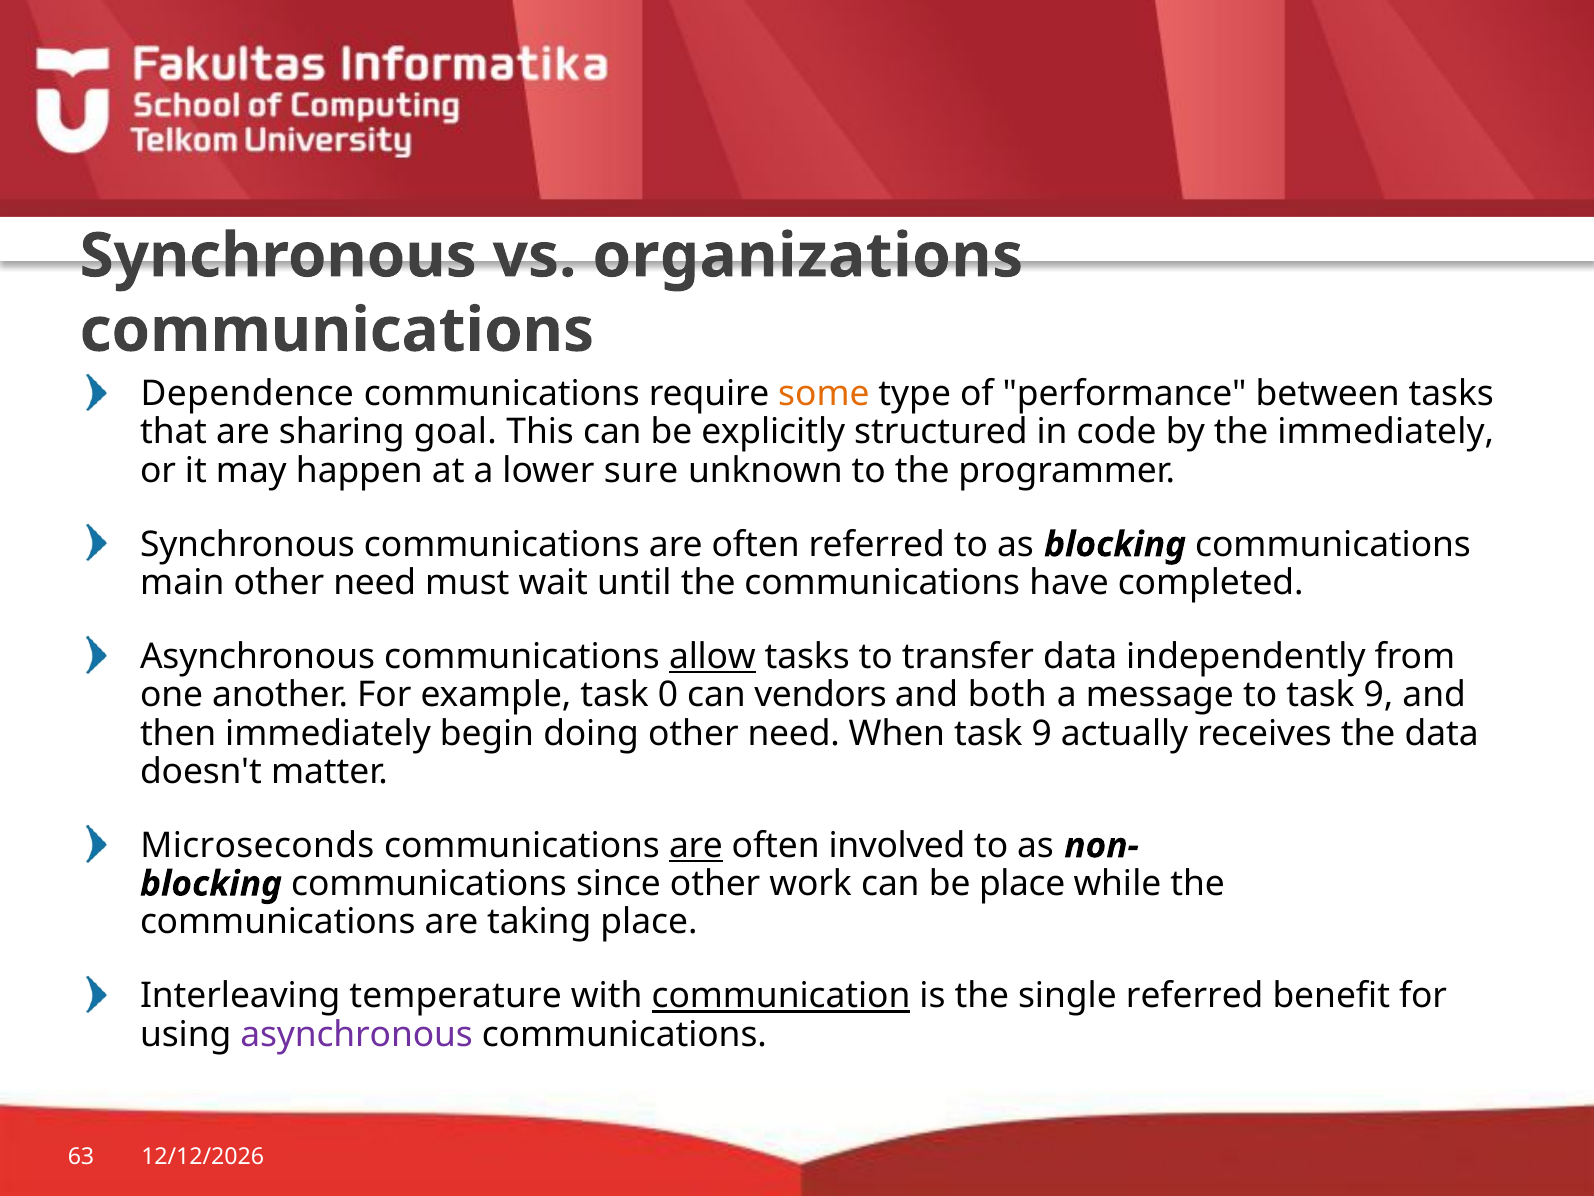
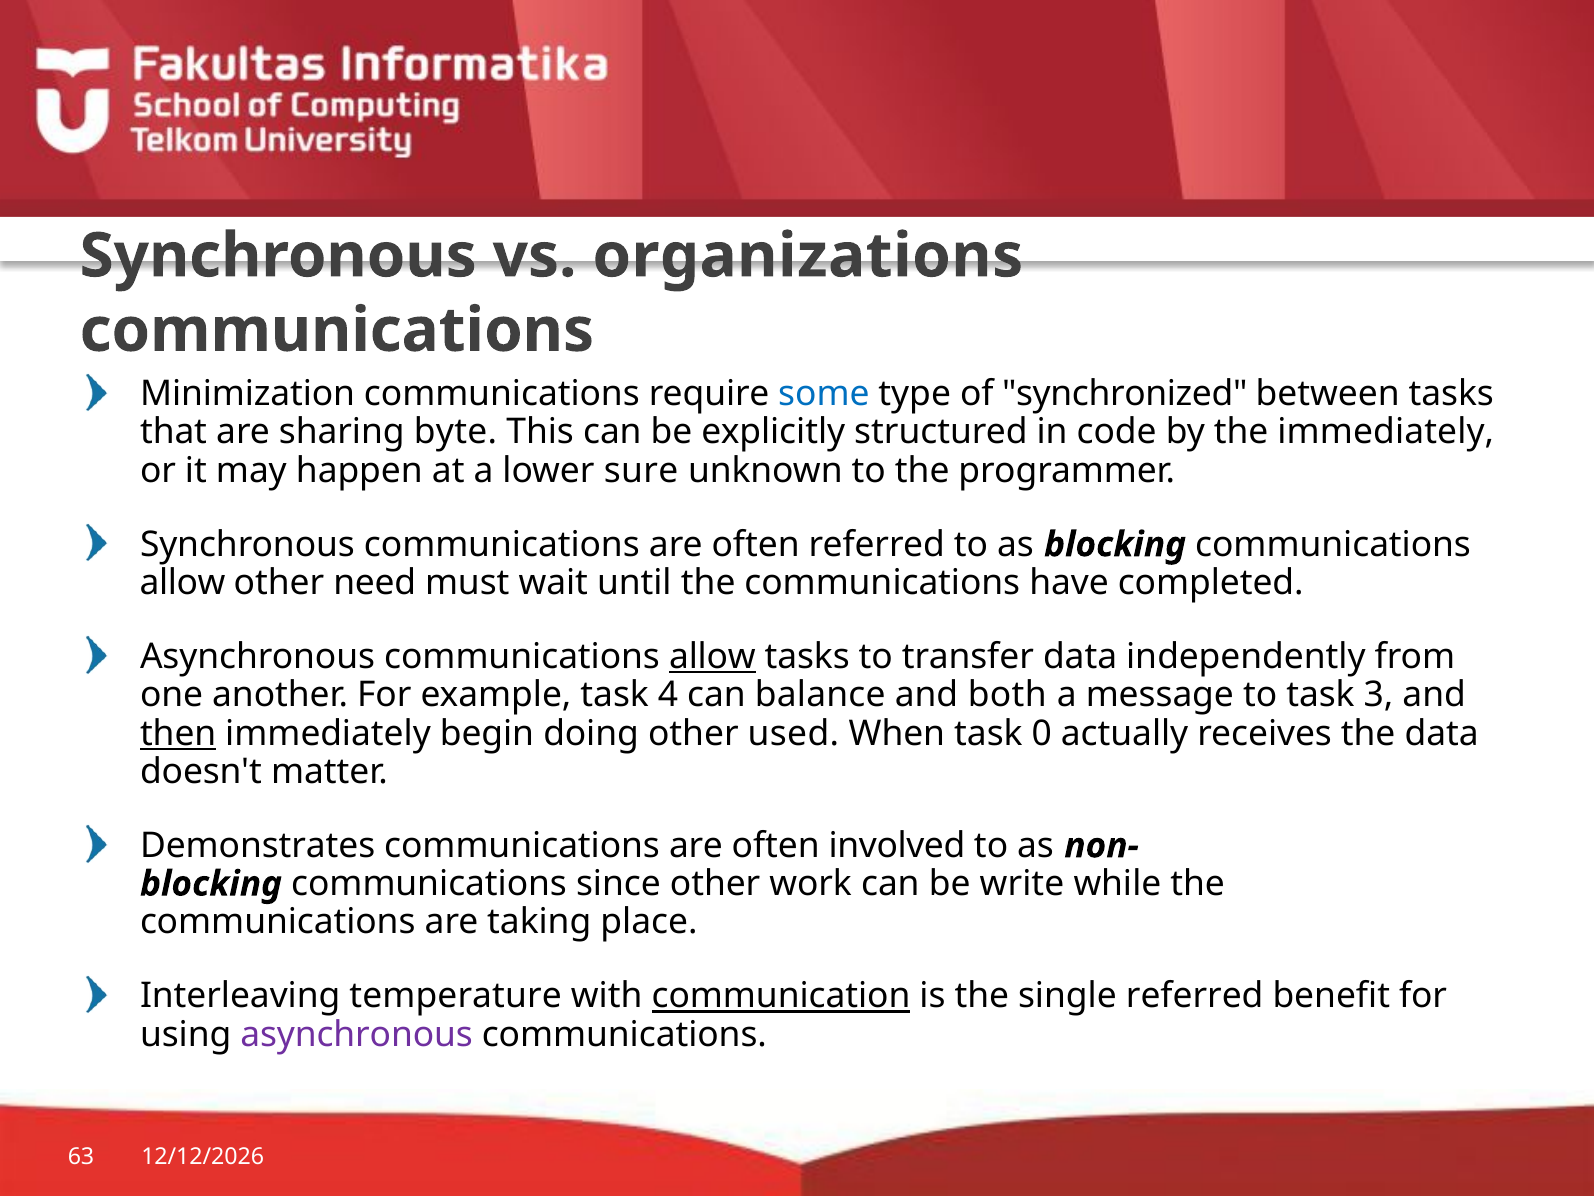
Dependence: Dependence -> Minimization
some colour: orange -> blue
performance: performance -> synchronized
goal: goal -> byte
main at (182, 583): main -> allow
0: 0 -> 4
vendors: vendors -> balance
to task 9: 9 -> 3
then underline: none -> present
doing other need: need -> used
When task 9: 9 -> 0
Microseconds: Microseconds -> Demonstrates
are at (696, 845) underline: present -> none
be place: place -> write
